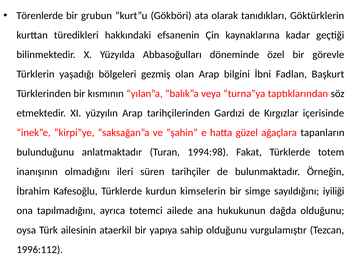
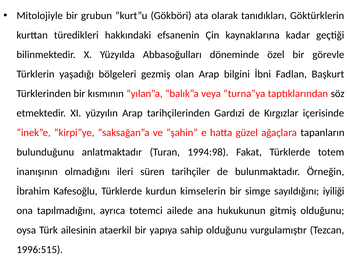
Törenlerde: Törenlerde -> Mitolojiyle
dağda: dağda -> gitmiş
1996:112: 1996:112 -> 1996:515
